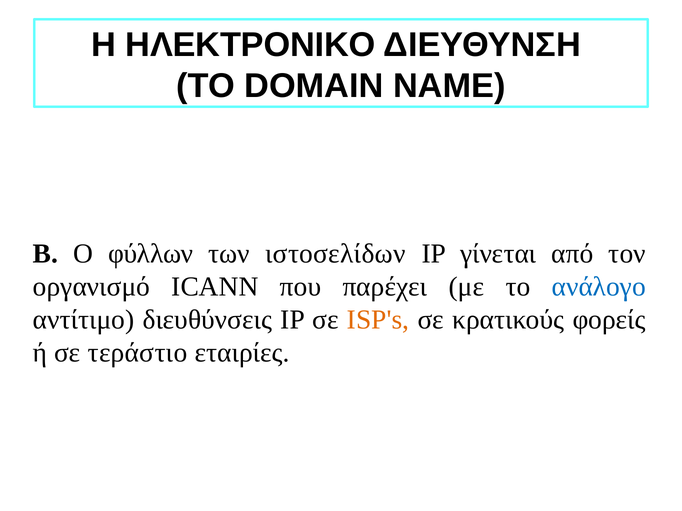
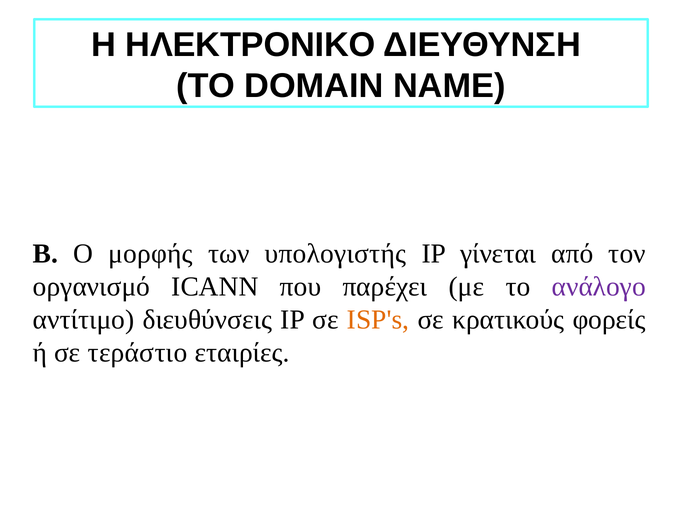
φύλλων: φύλλων -> μορφής
ιστοσελίδων: ιστοσελίδων -> υπολογιστής
ανάλογο colour: blue -> purple
